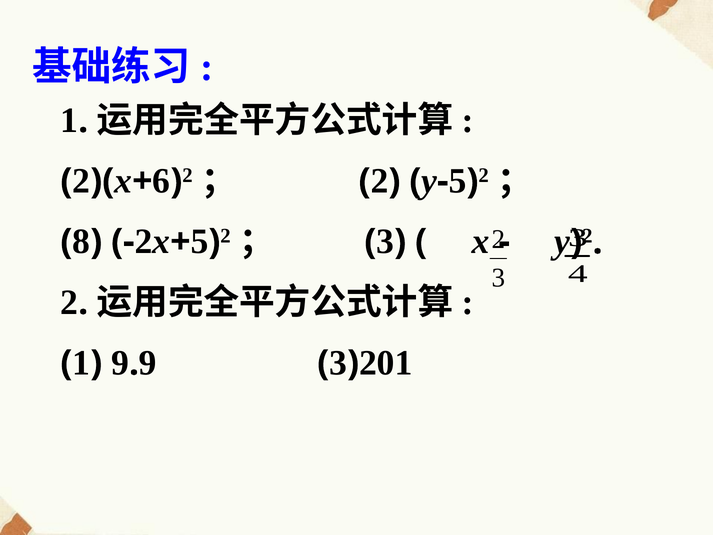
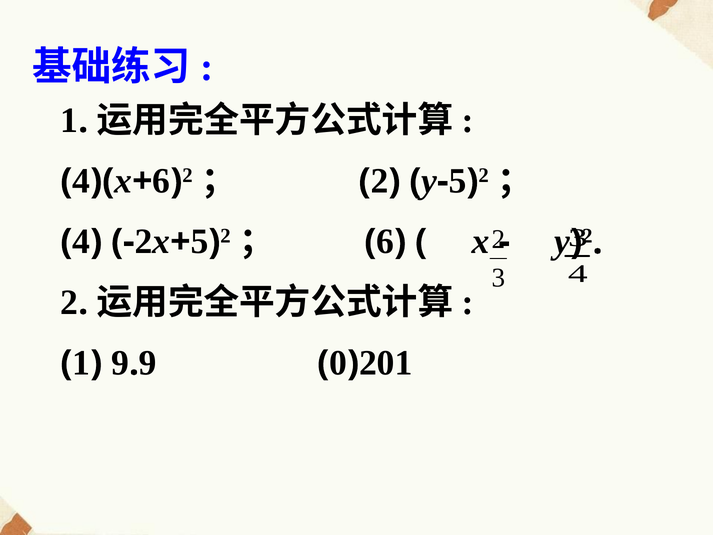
2 at (81, 181): 2 -> 4
8 at (81, 242): 8 -> 4
3 at (385, 242): 3 -> 6
3 at (338, 363): 3 -> 0
